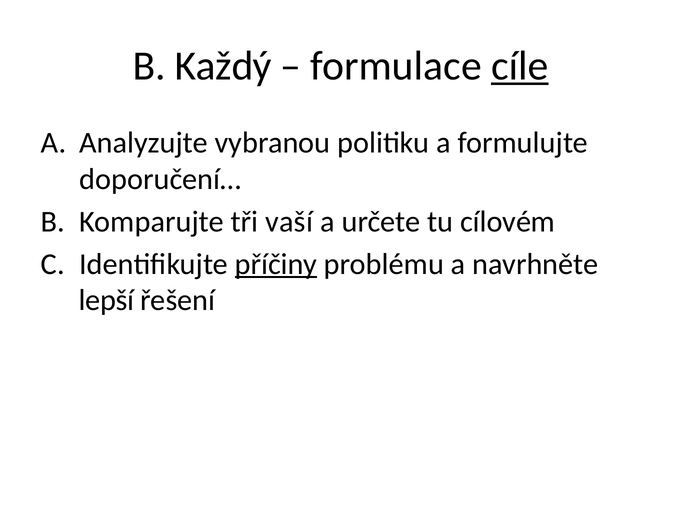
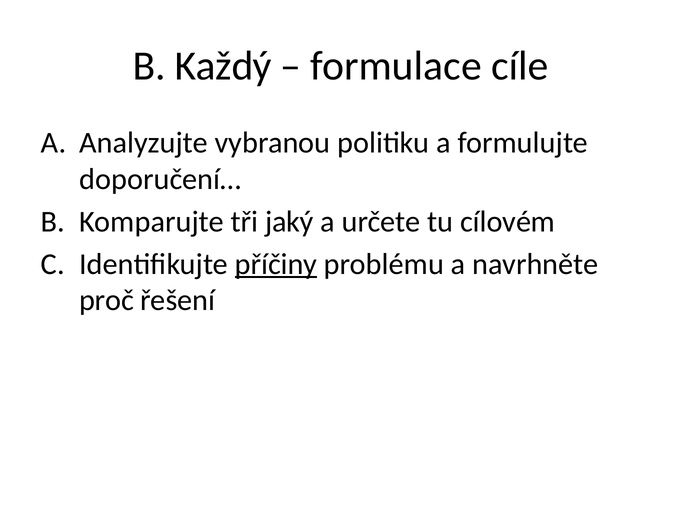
cíle underline: present -> none
vaší: vaší -> jaký
lepší: lepší -> proč
